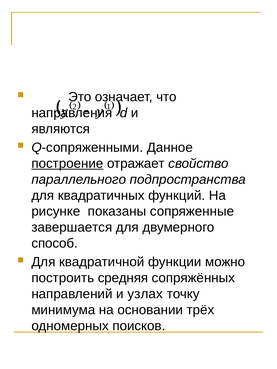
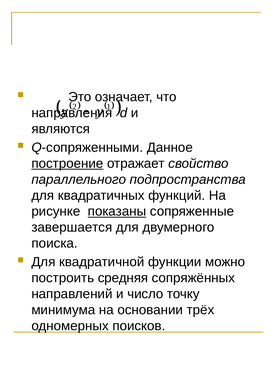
показаны underline: none -> present
способ: способ -> поиска
узлах: узлах -> число
